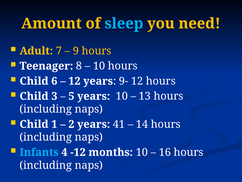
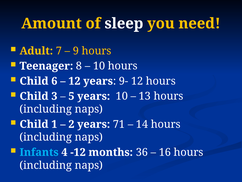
sleep colour: light blue -> white
41: 41 -> 71
months 10: 10 -> 36
